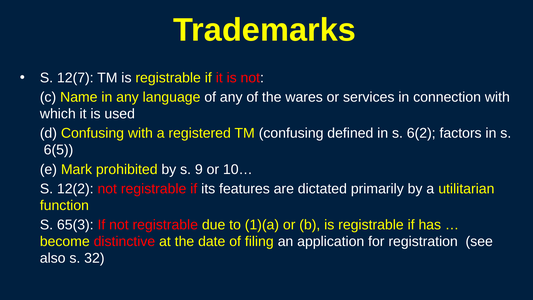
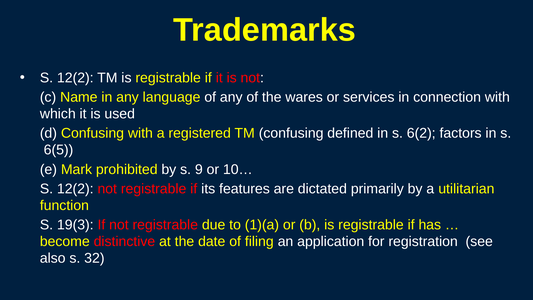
12(7 at (75, 78): 12(7 -> 12(2
65(3: 65(3 -> 19(3
